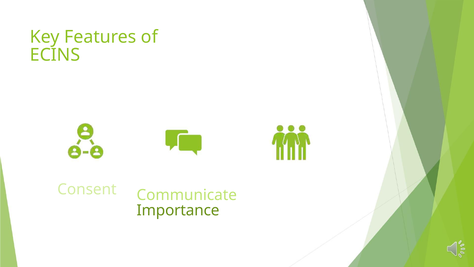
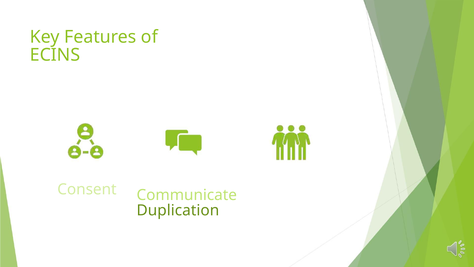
Importance: Importance -> Duplication
